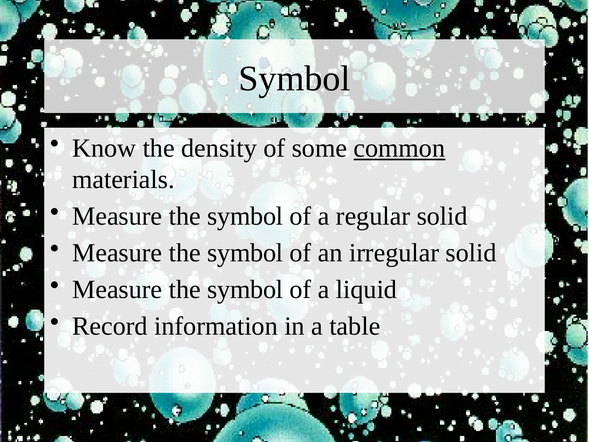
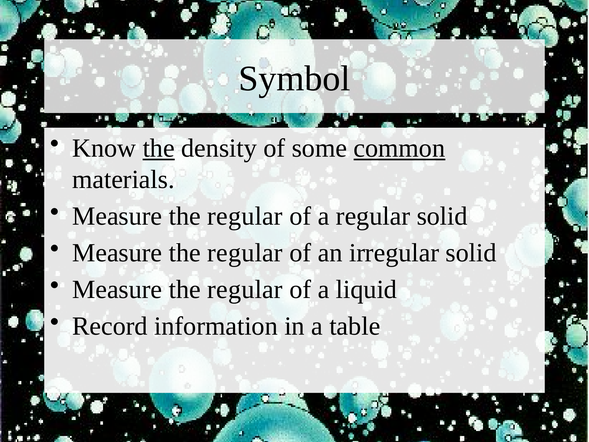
the at (159, 148) underline: none -> present
symbol at (245, 216): symbol -> regular
symbol at (245, 253): symbol -> regular
symbol at (245, 290): symbol -> regular
